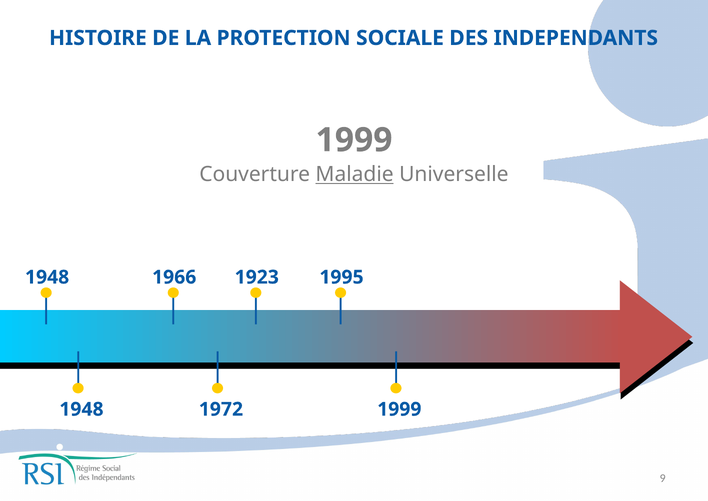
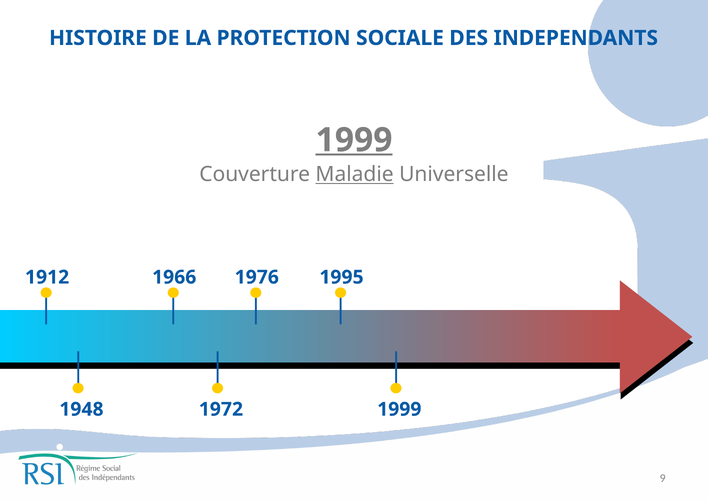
1999 at (354, 140) underline: none -> present
1948 at (47, 277): 1948 -> 1912
1923: 1923 -> 1976
